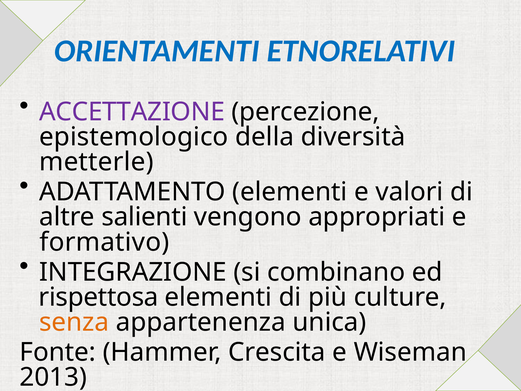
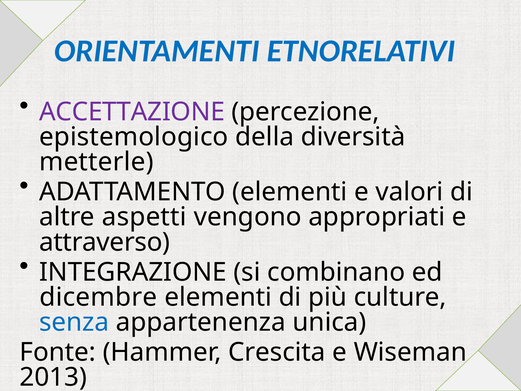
salienti: salienti -> aspetti
formativo: formativo -> attraverso
rispettosa: rispettosa -> dicembre
senza colour: orange -> blue
